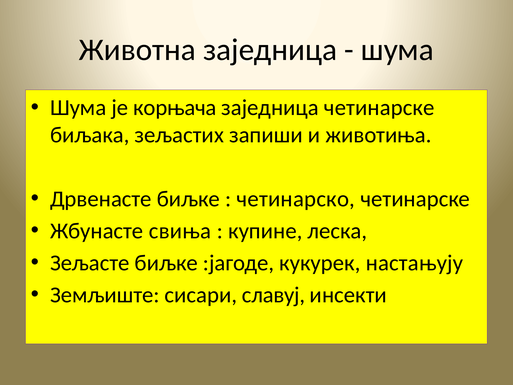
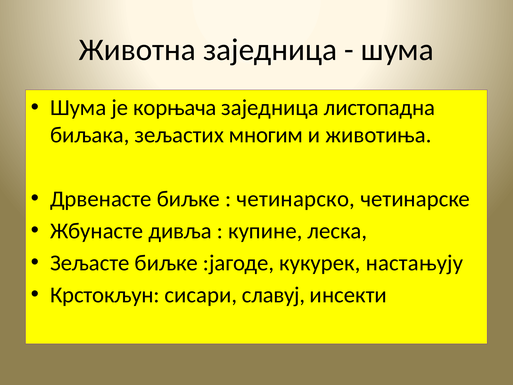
заједница четинарске: четинарске -> листопадна
запиши: запиши -> многим
свиња: свиња -> дивља
Земљиште: Земљиште -> Крстокљун
